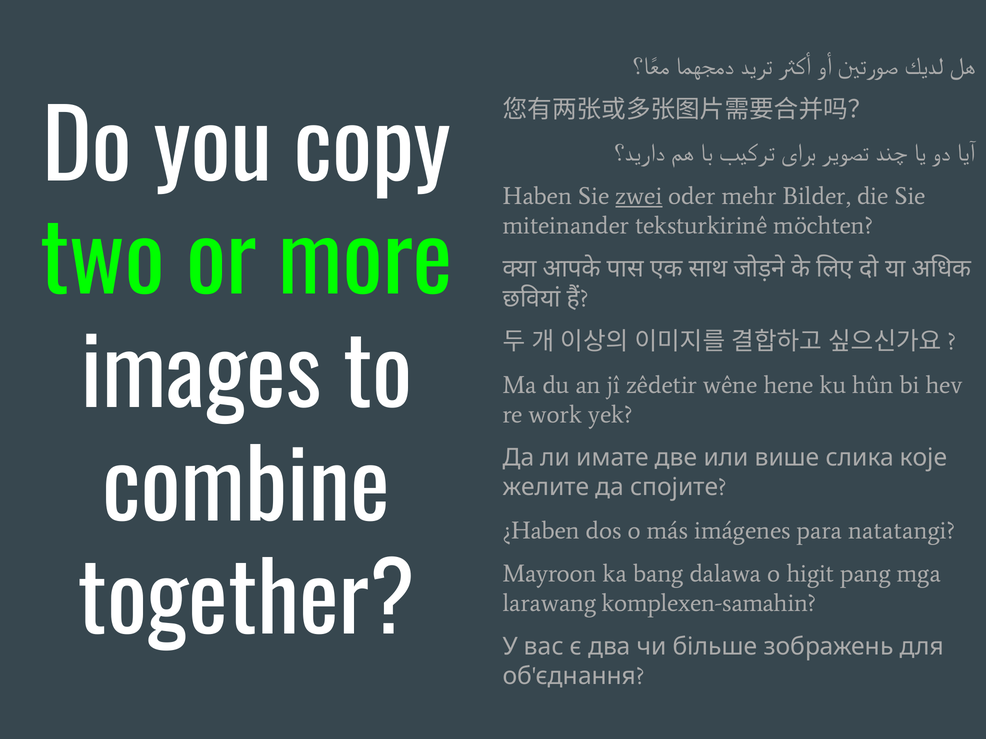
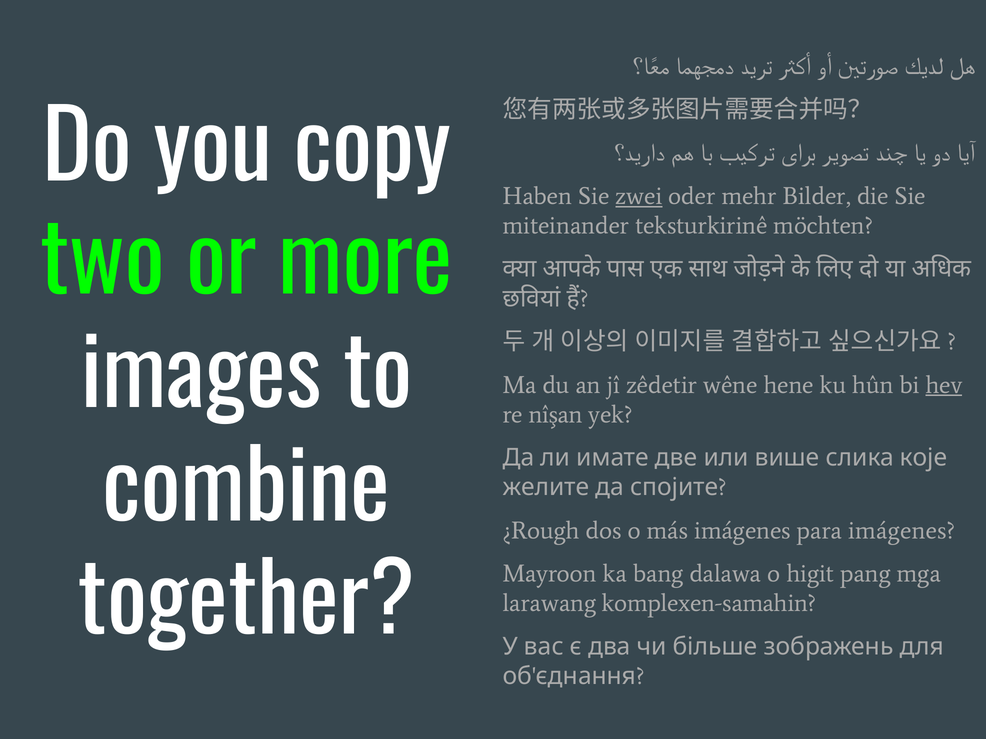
hev underline: none -> present
work: work -> nîşan
¿Haben: ¿Haben -> ¿Rough
para natatangi: natatangi -> imágenes
